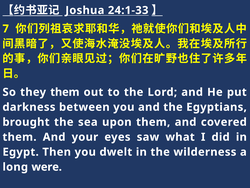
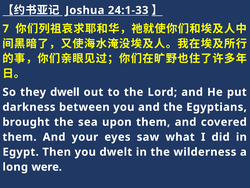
they them: them -> dwell
